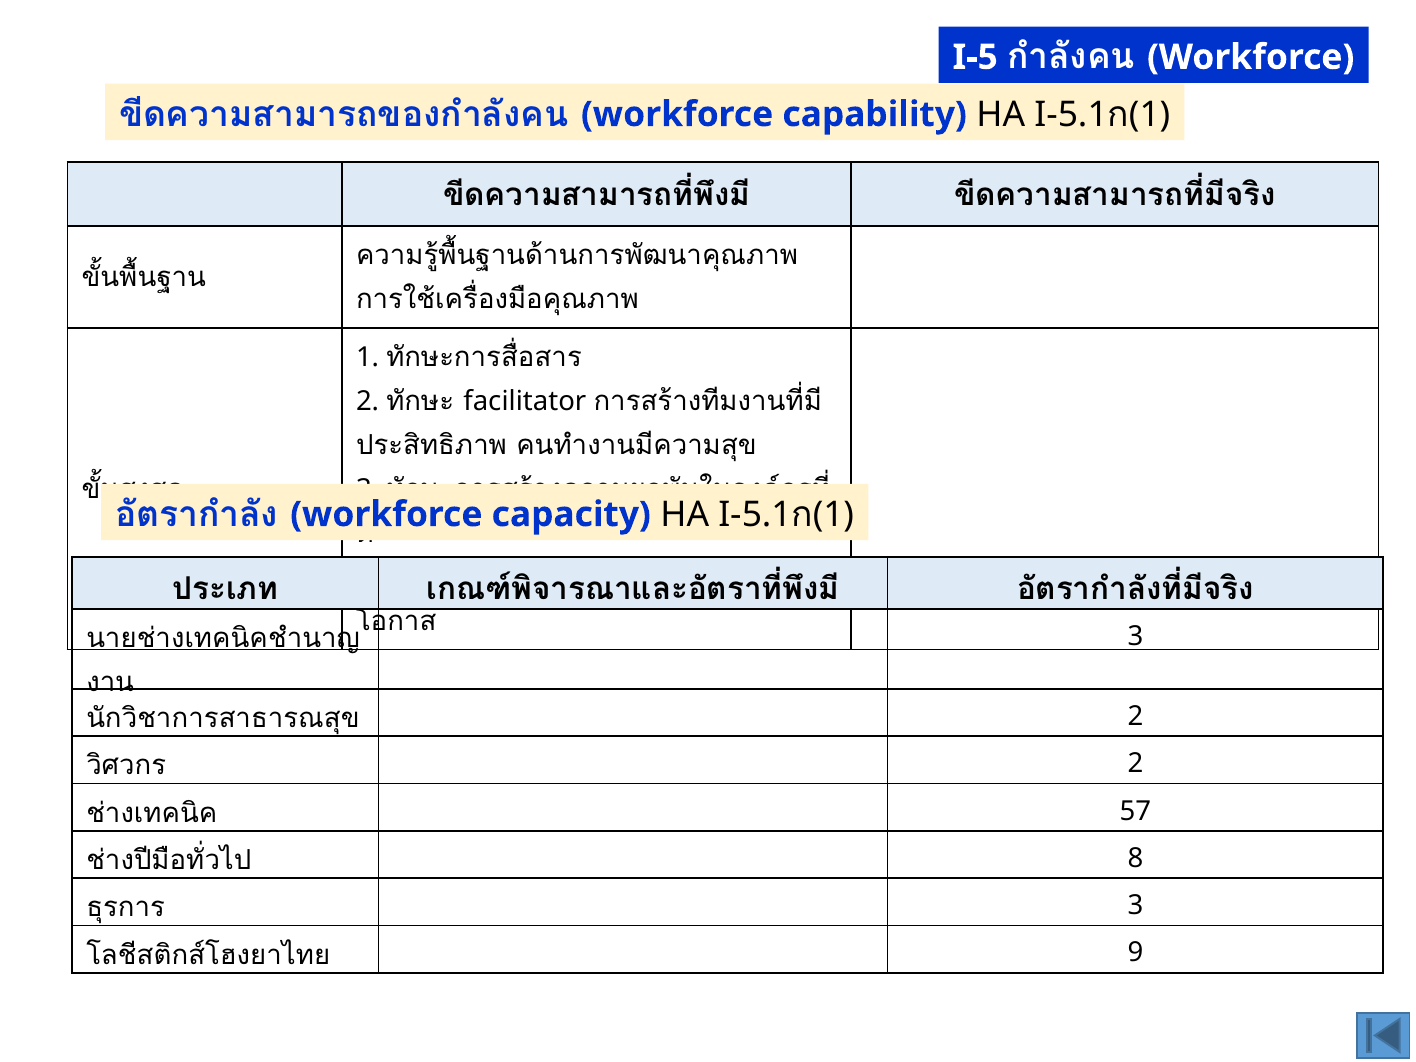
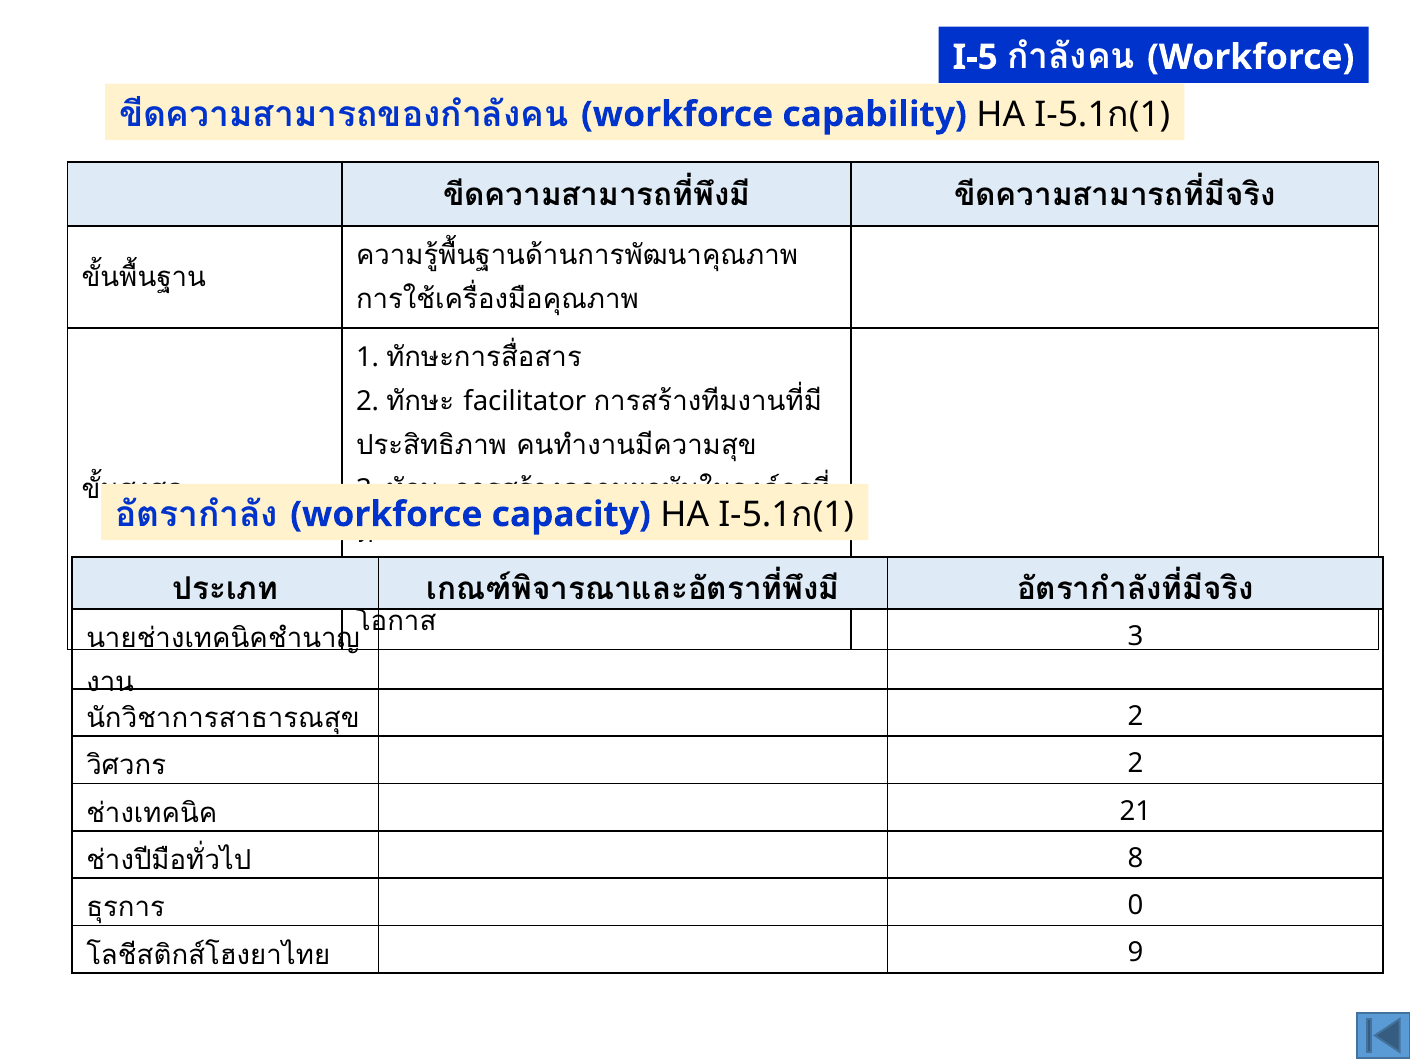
57: 57 -> 21
3 at (1135, 906): 3 -> 0
